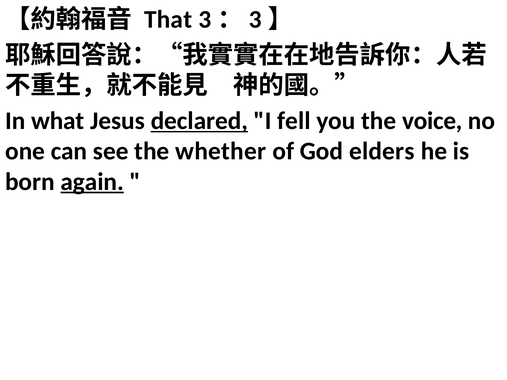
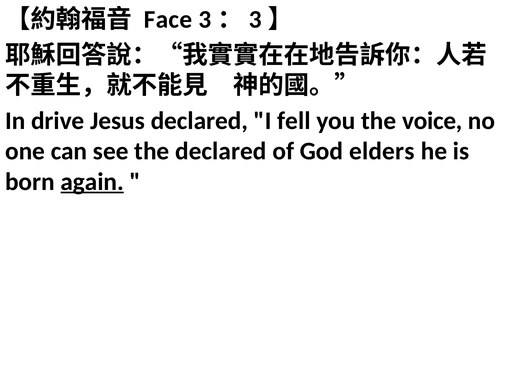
That: That -> Face
what: what -> drive
declared at (199, 121) underline: present -> none
the whether: whether -> declared
